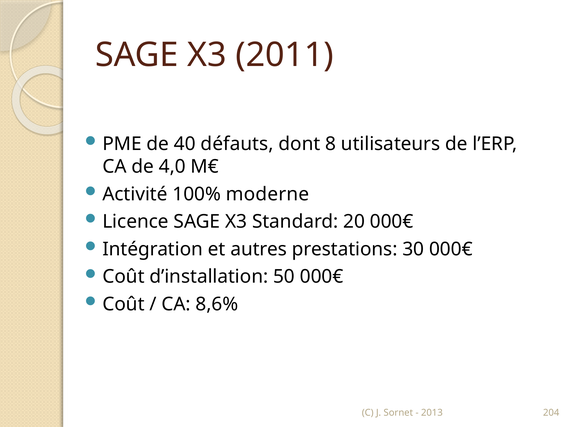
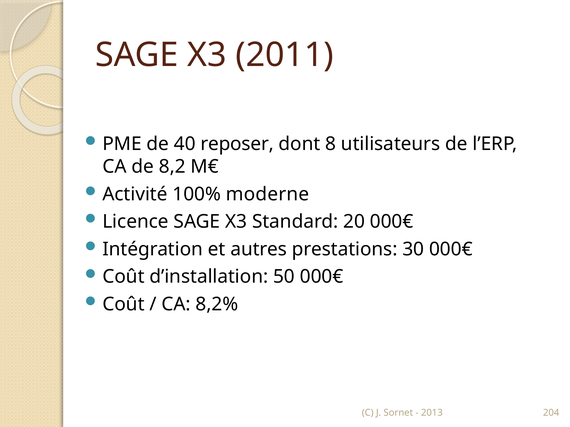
défauts: défauts -> reposer
4,0: 4,0 -> 8,2
8,6%: 8,6% -> 8,2%
